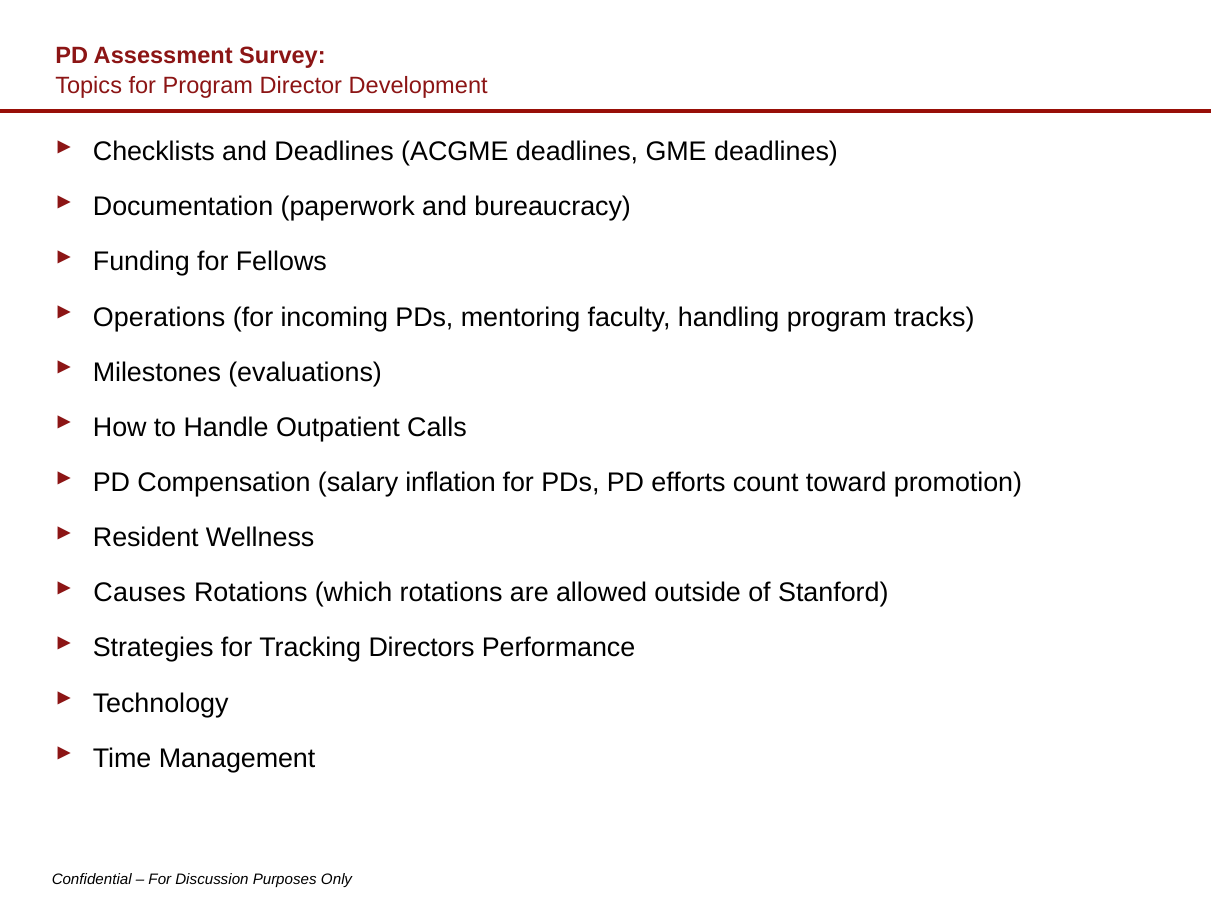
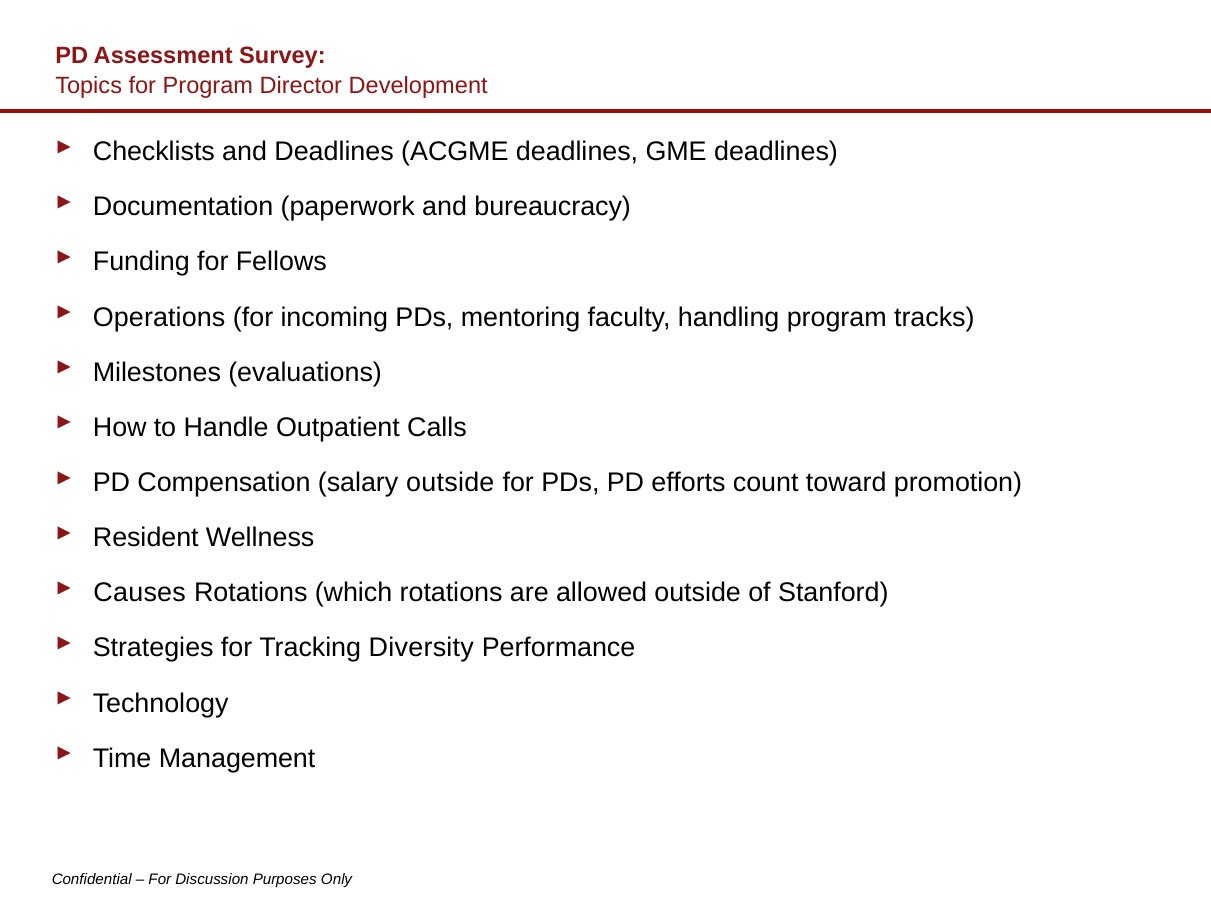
salary inflation: inflation -> outside
Directors: Directors -> Diversity
